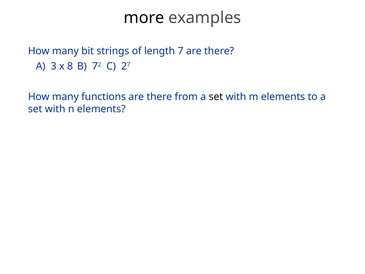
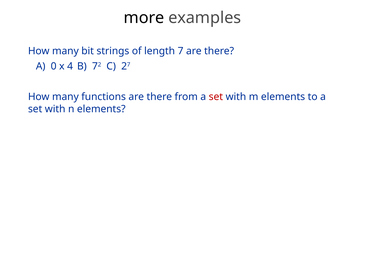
3: 3 -> 0
8: 8 -> 4
set at (216, 97) colour: black -> red
